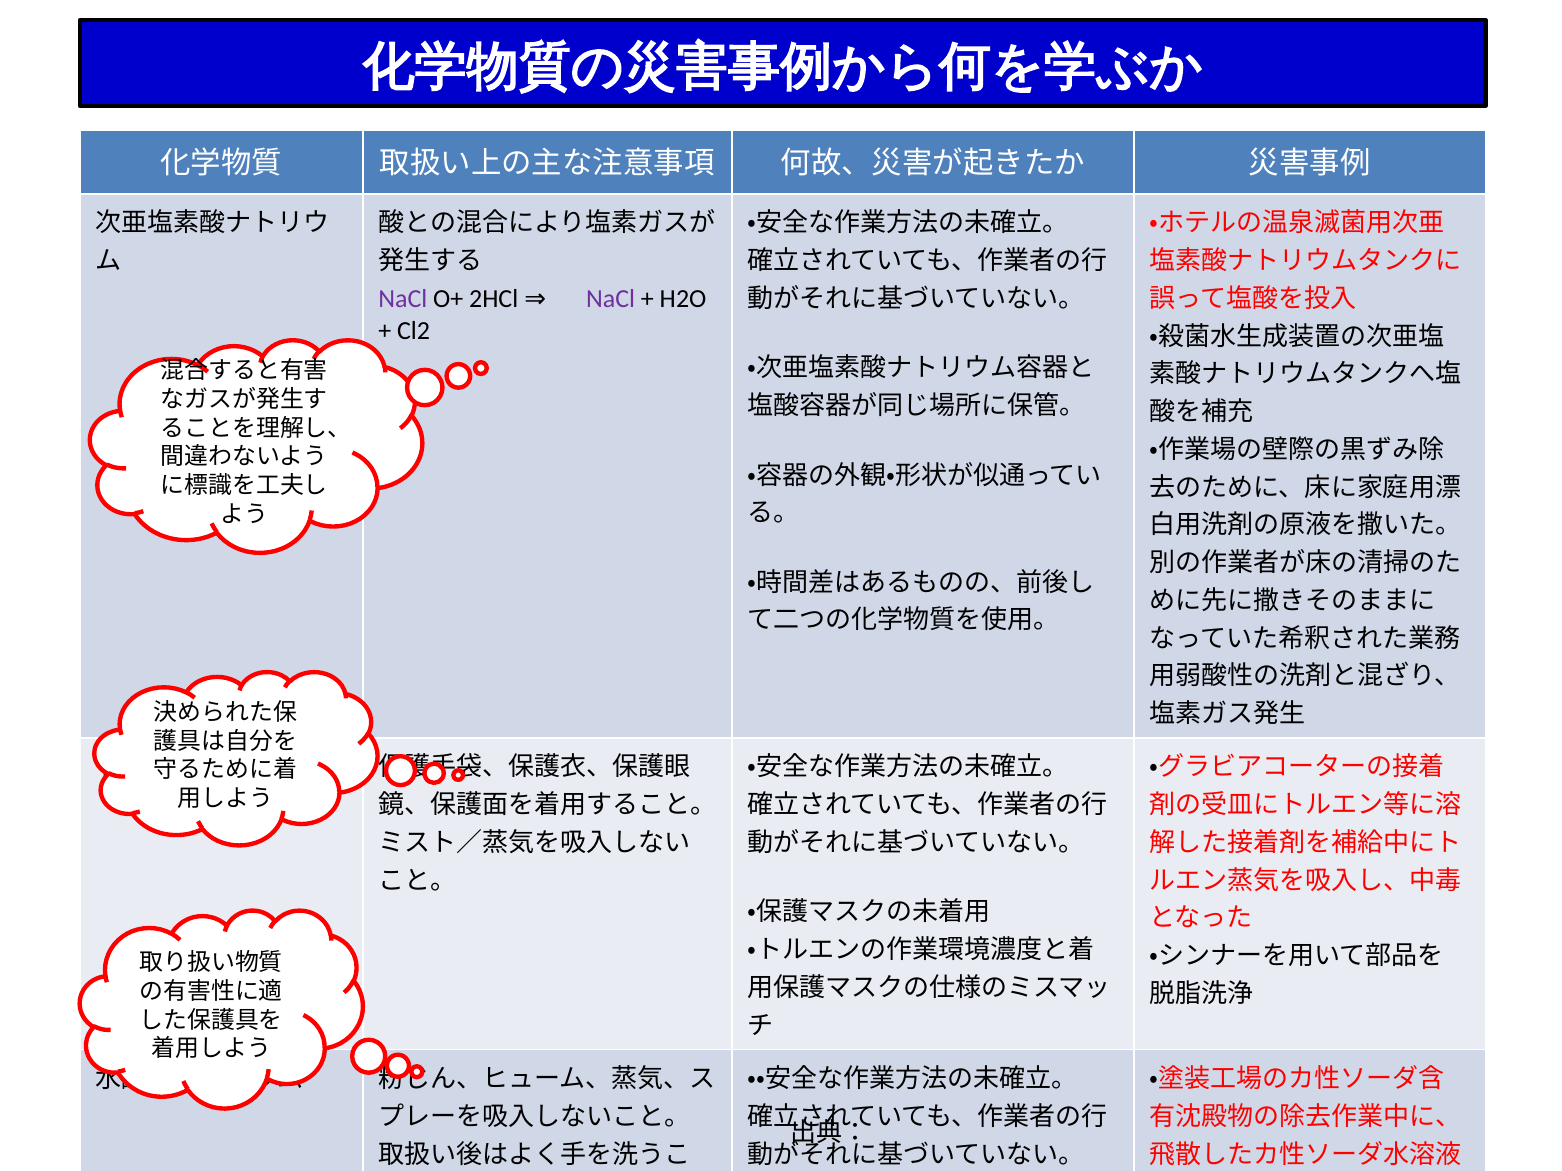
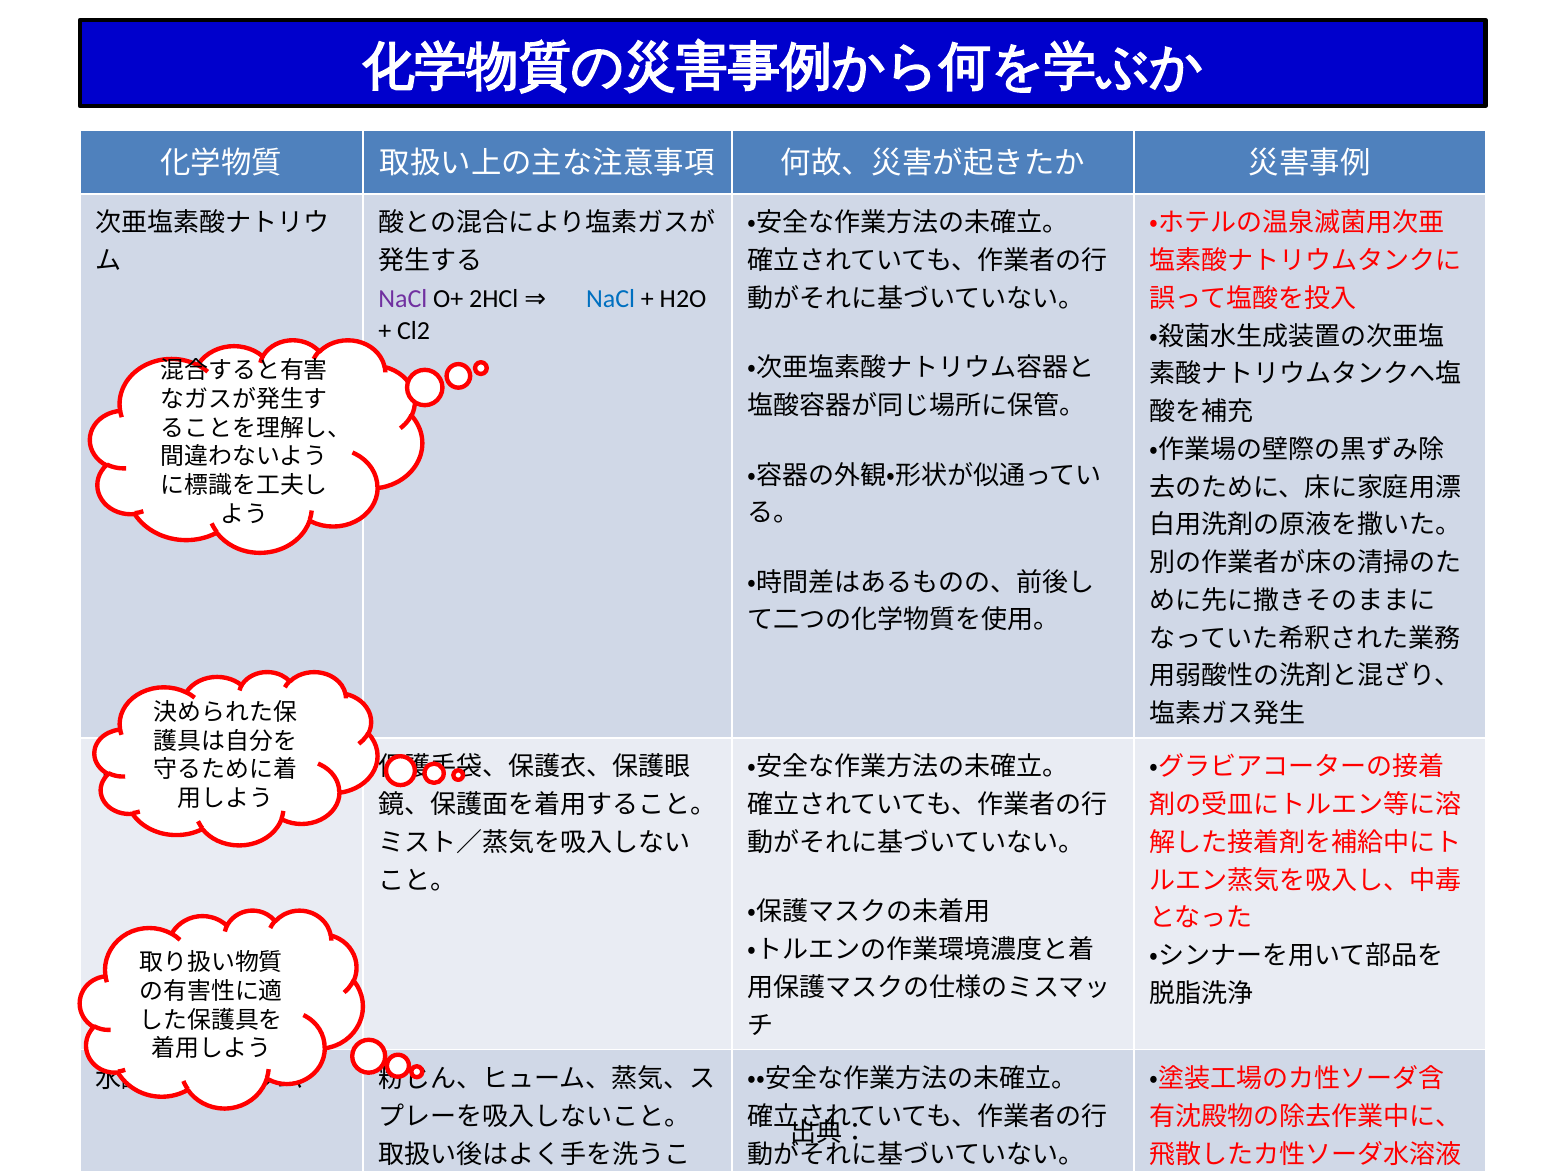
NaCl at (611, 299) colour: purple -> blue
